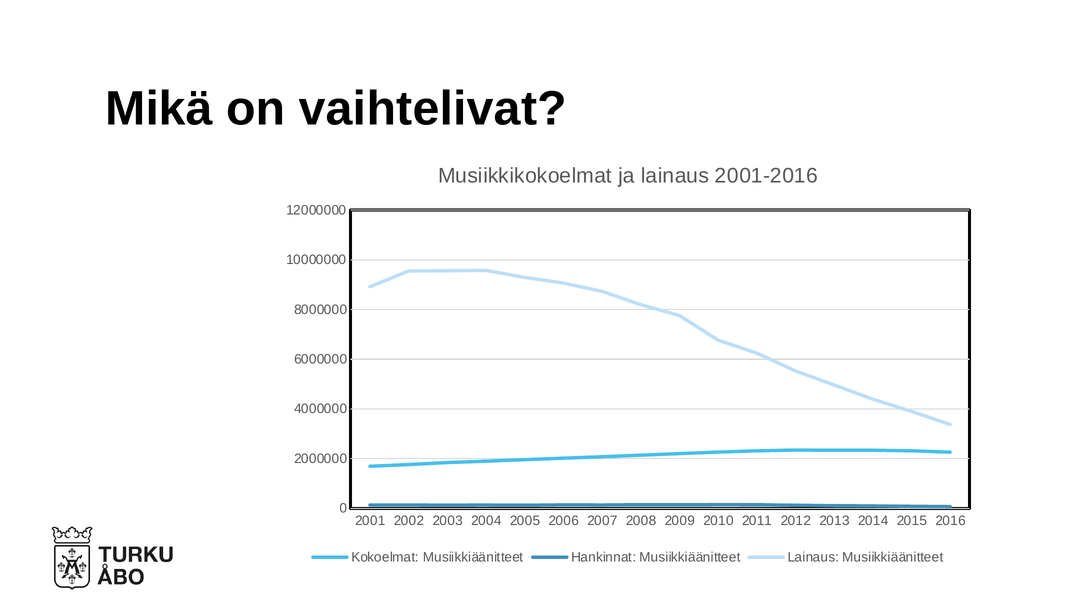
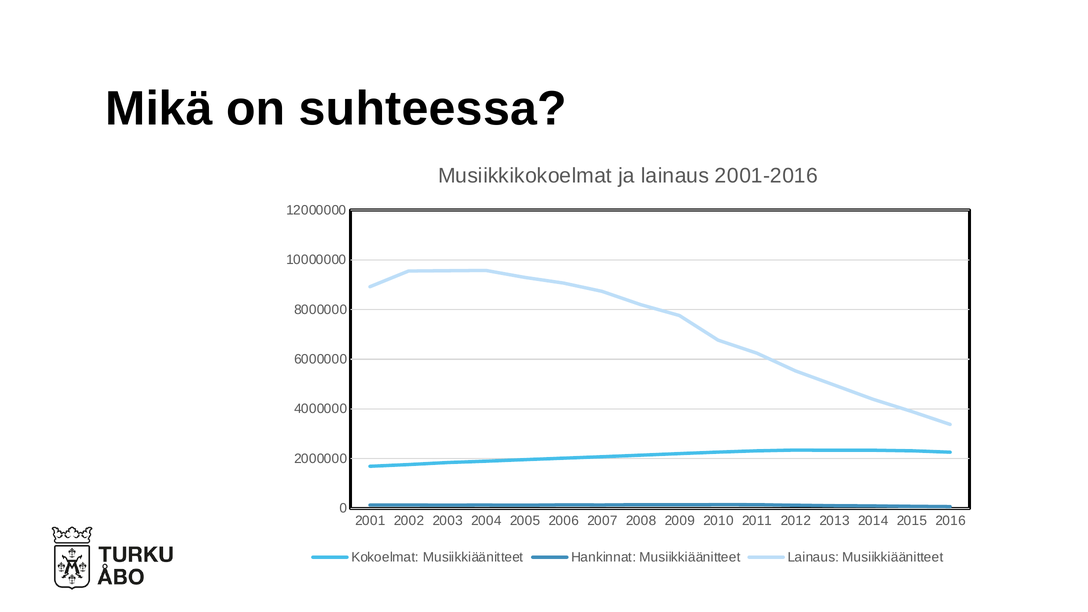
vaihtelivat: vaihtelivat -> suhteessa
